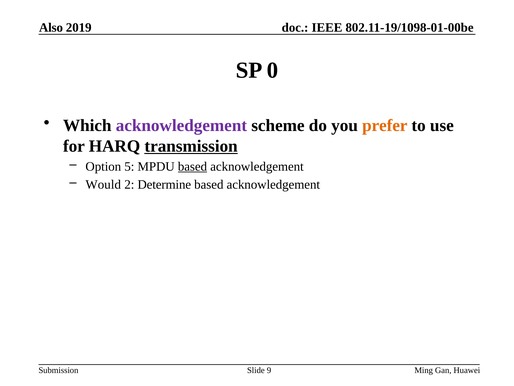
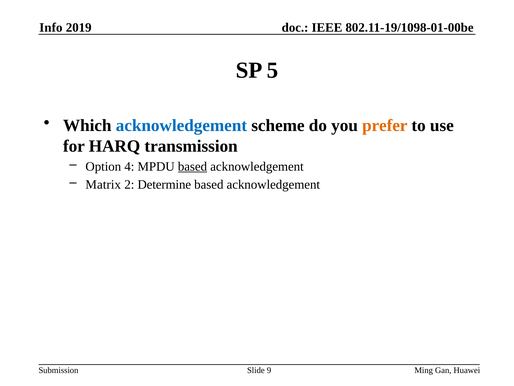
Also: Also -> Info
0: 0 -> 5
acknowledgement at (181, 125) colour: purple -> blue
transmission underline: present -> none
5: 5 -> 4
Would: Would -> Matrix
